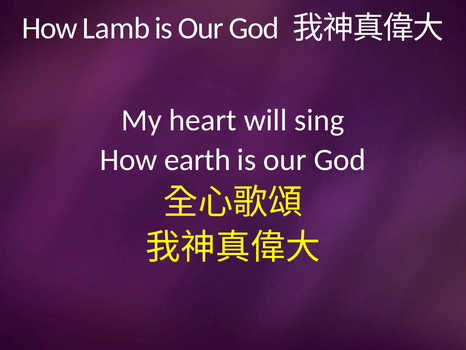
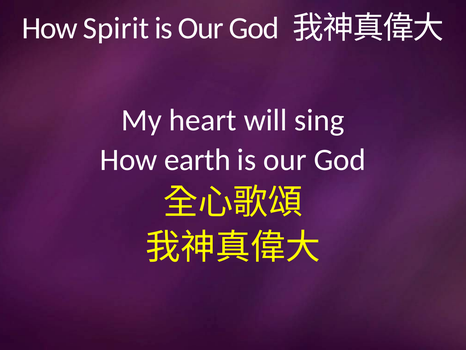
Lamb: Lamb -> Spirit
